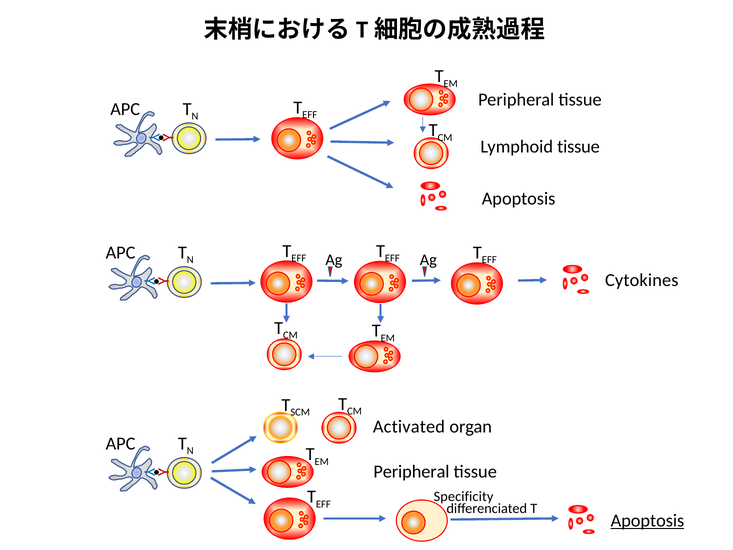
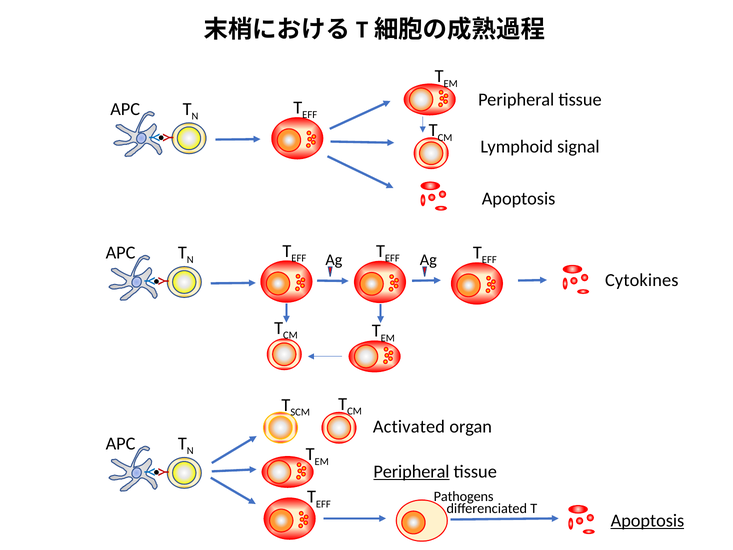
Lymphoid tissue: tissue -> signal
Peripheral at (411, 471) underline: none -> present
Specificity: Specificity -> Pathogens
